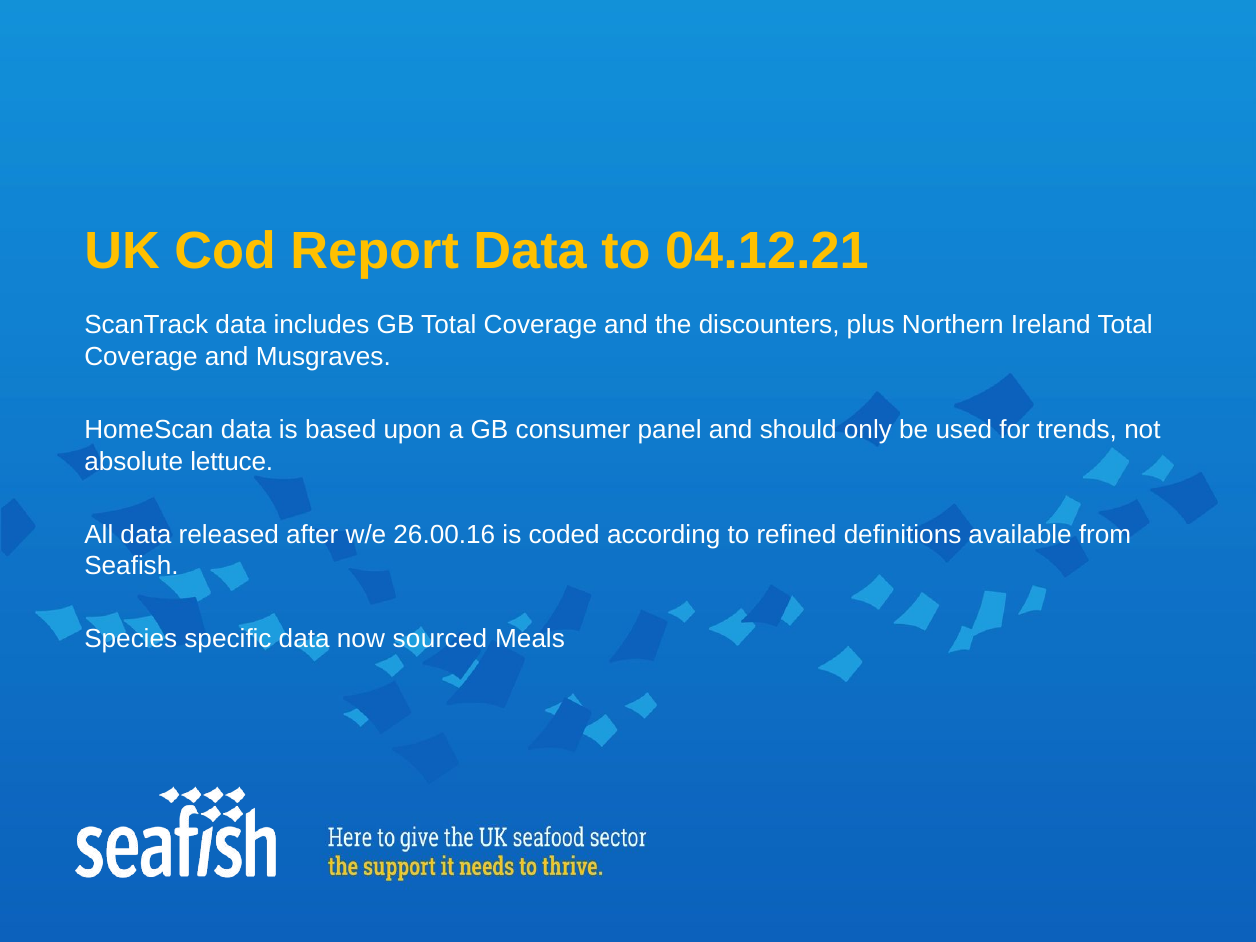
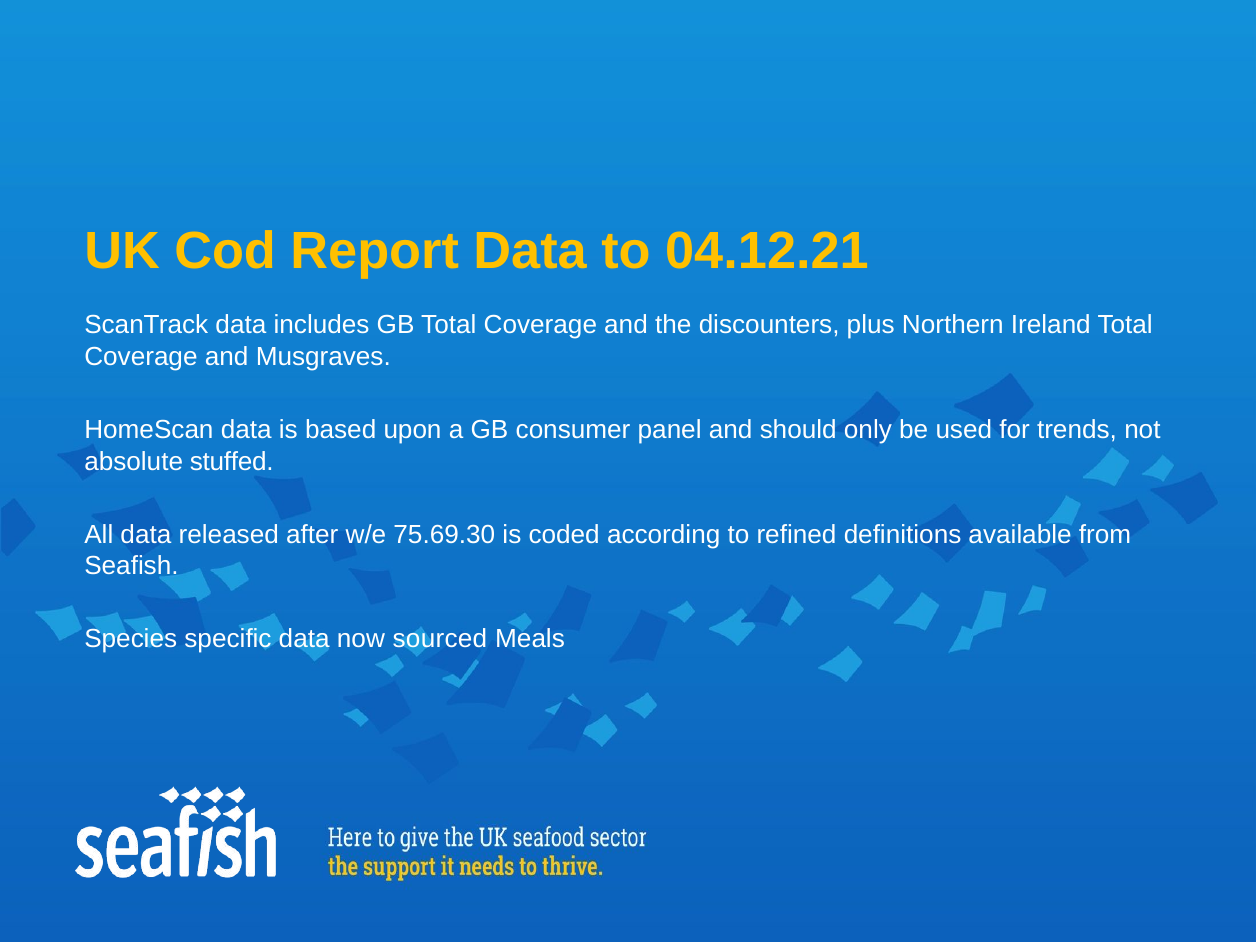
lettuce: lettuce -> stuffed
26.00.16: 26.00.16 -> 75.69.30
